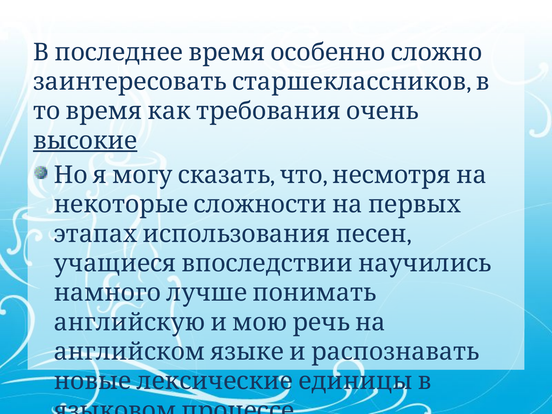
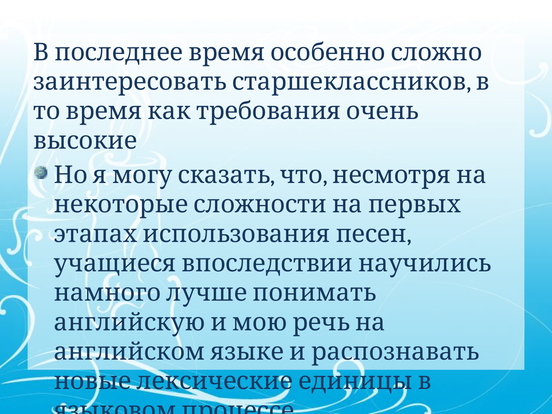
высокие underline: present -> none
